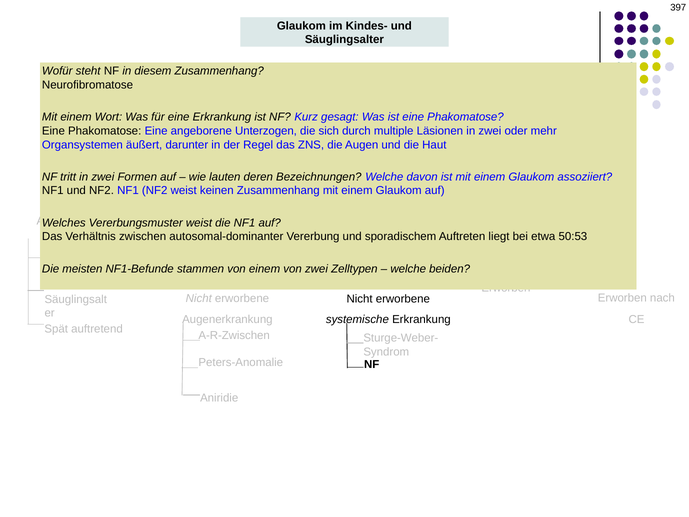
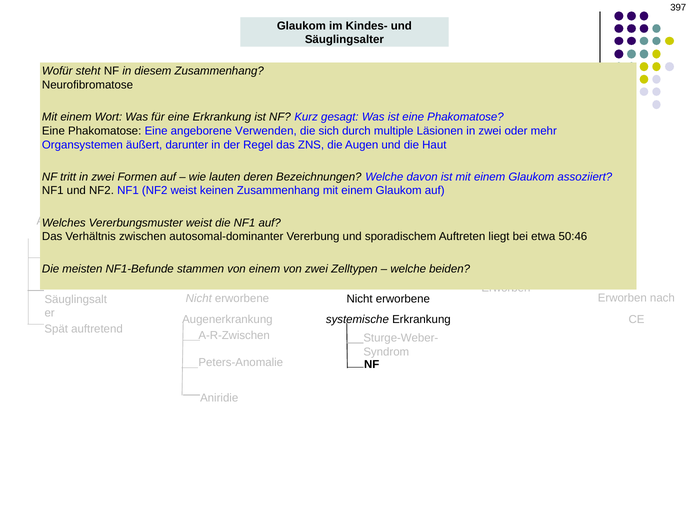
Unterzogen: Unterzogen -> Verwenden
50:53: 50:53 -> 50:46
